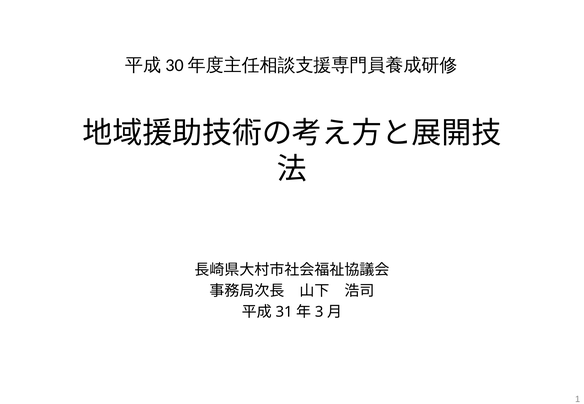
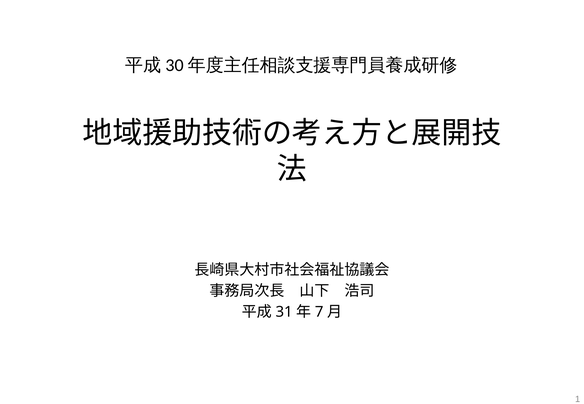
3: 3 -> 7
